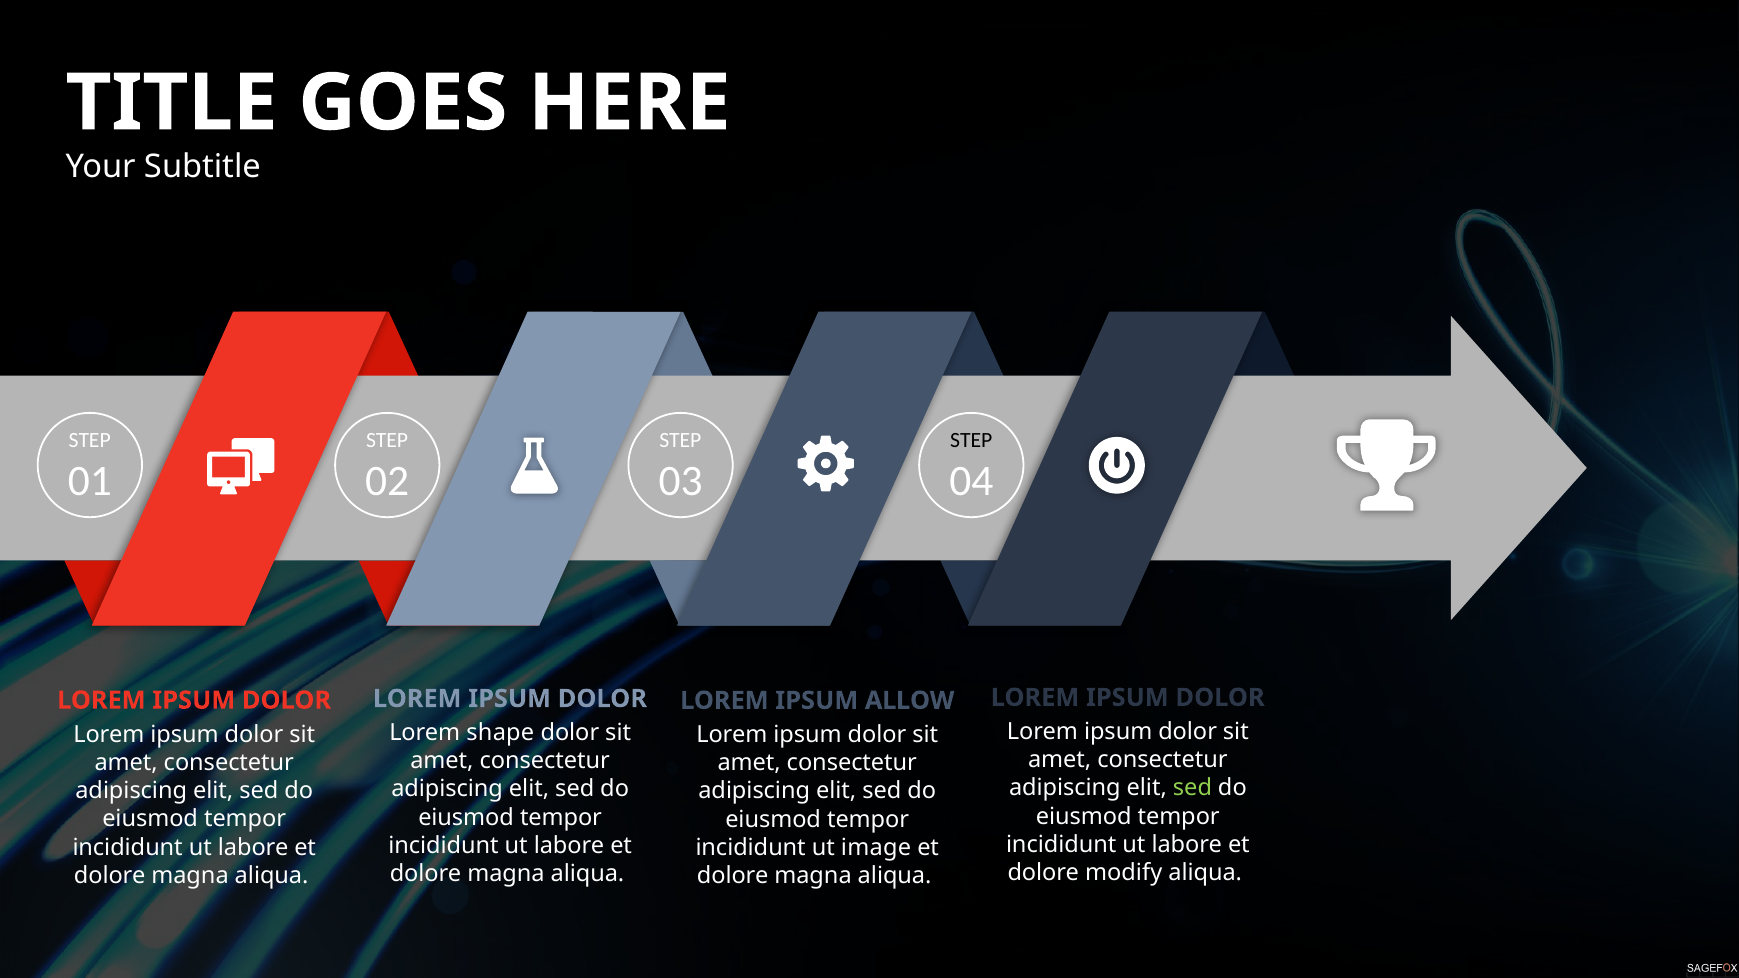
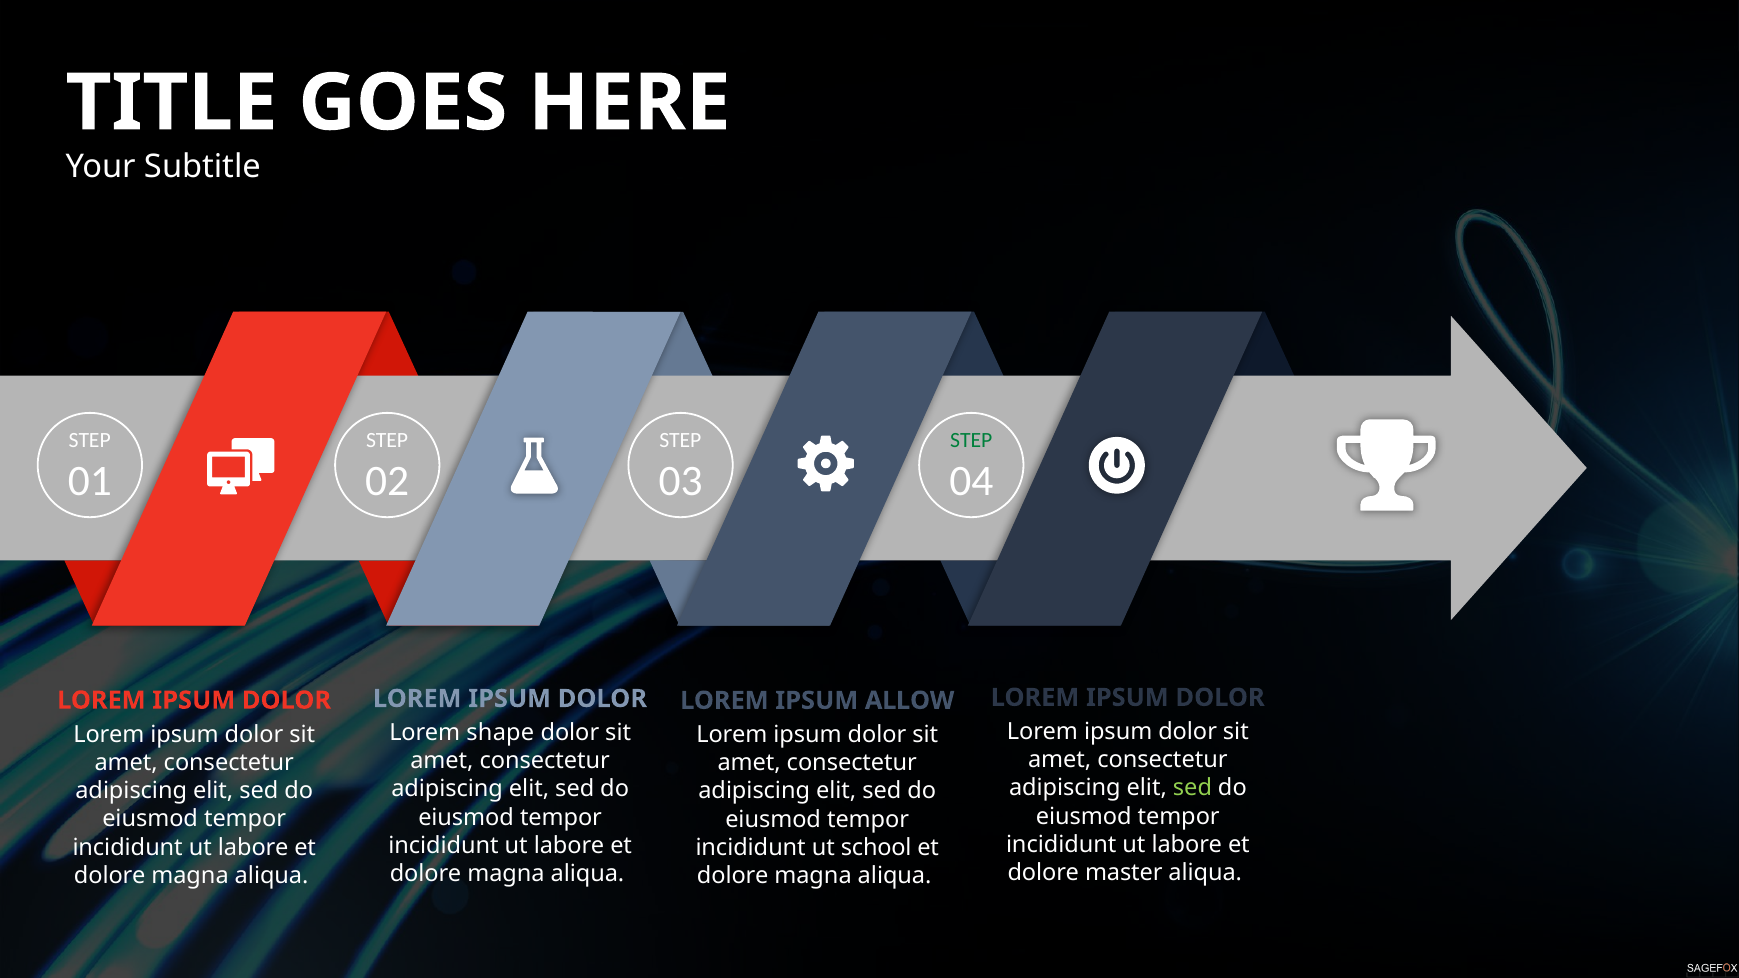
STEP at (971, 440) colour: black -> green
image: image -> school
modify: modify -> master
